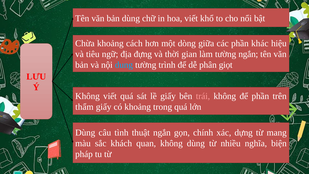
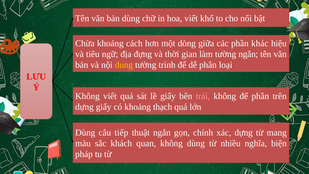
dung colour: light blue -> yellow
giọt: giọt -> loại
thẩm at (84, 107): thẩm -> dựng
trong: trong -> thạch
tình: tình -> tiếp
